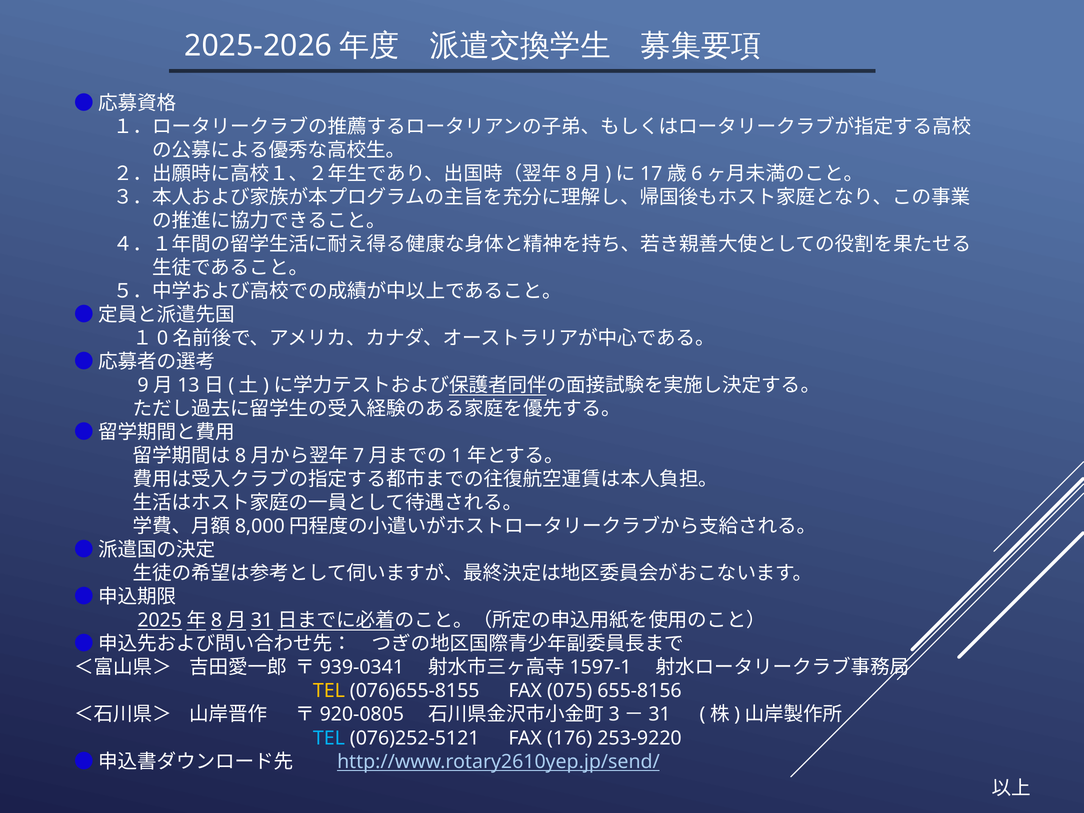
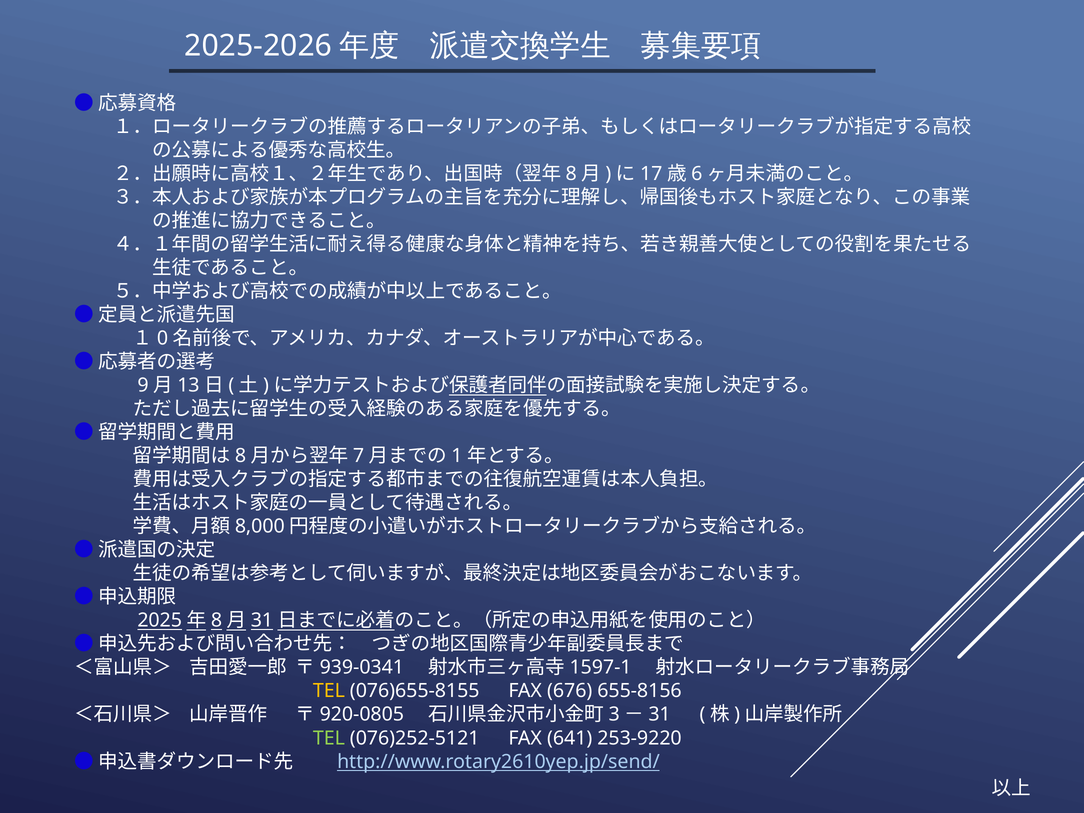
075: 075 -> 676
TEL at (329, 738) colour: light blue -> light green
176: 176 -> 641
